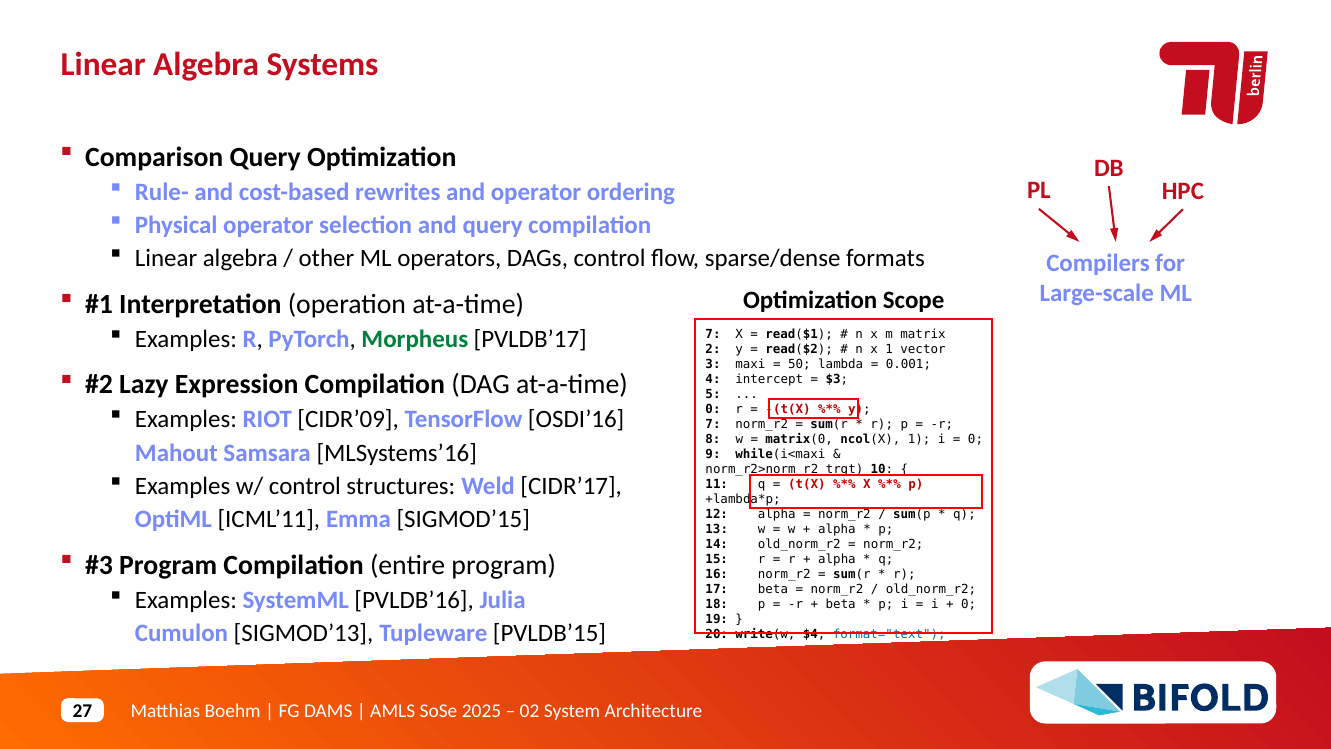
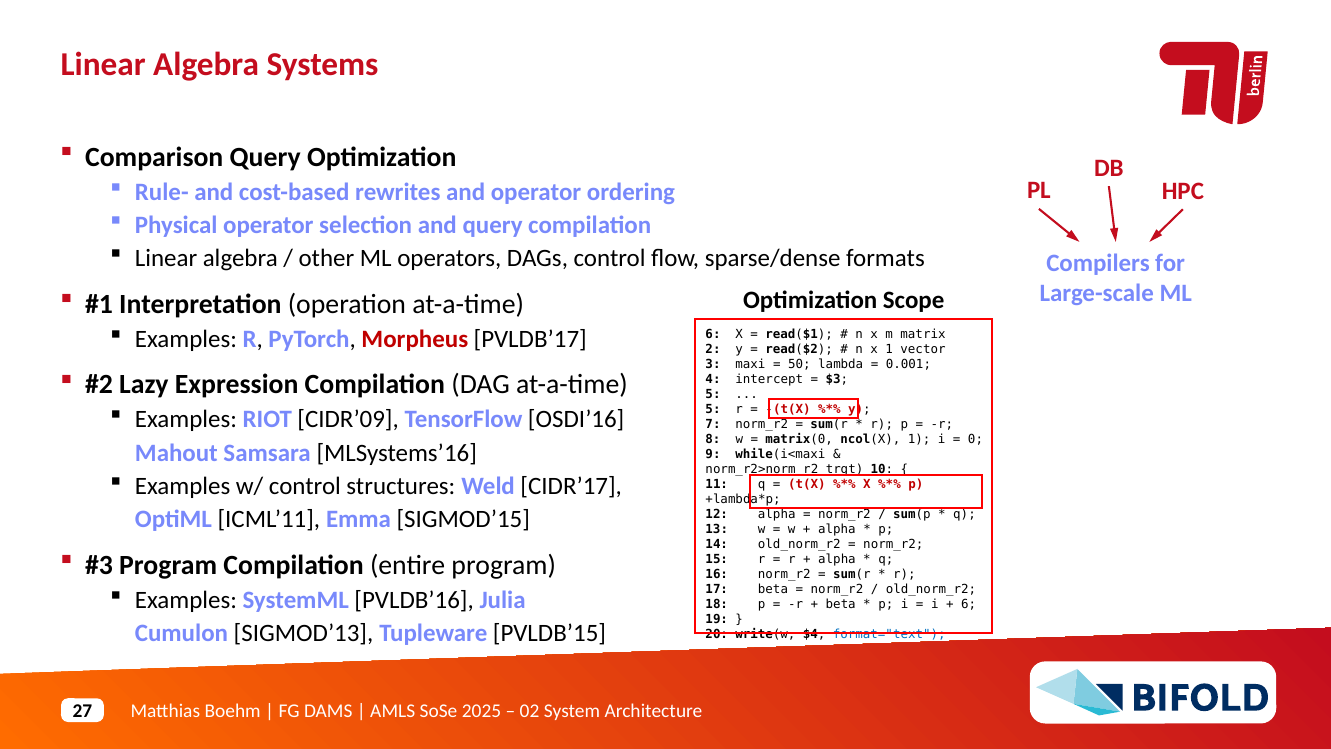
Morpheus colour: green -> red
7 at (713, 334): 7 -> 6
0 at (713, 409): 0 -> 5
0 at (969, 604): 0 -> 6
